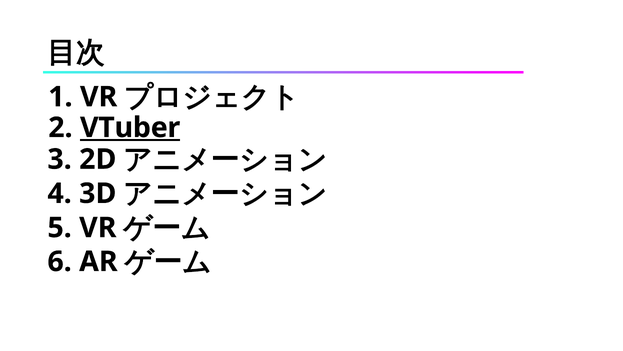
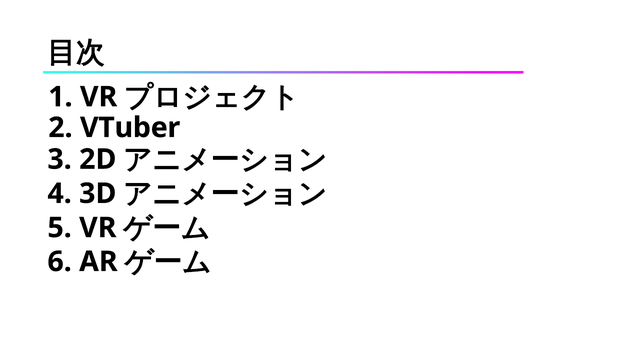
VTuber underline: present -> none
